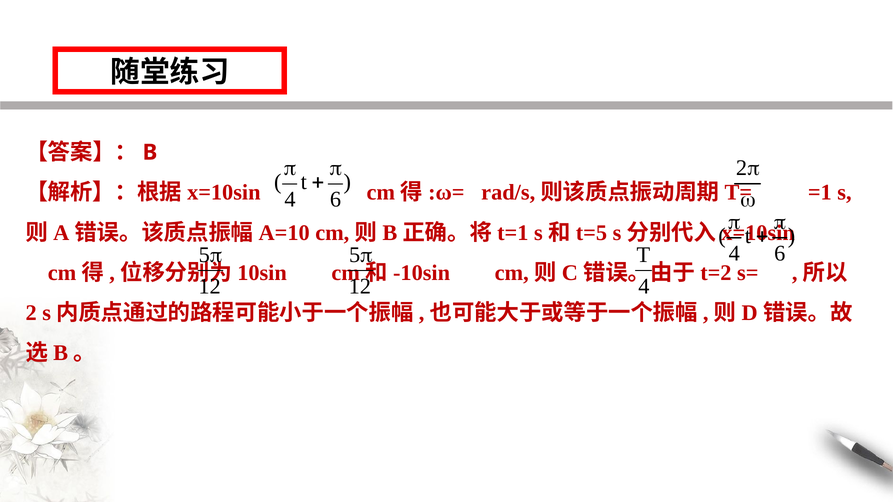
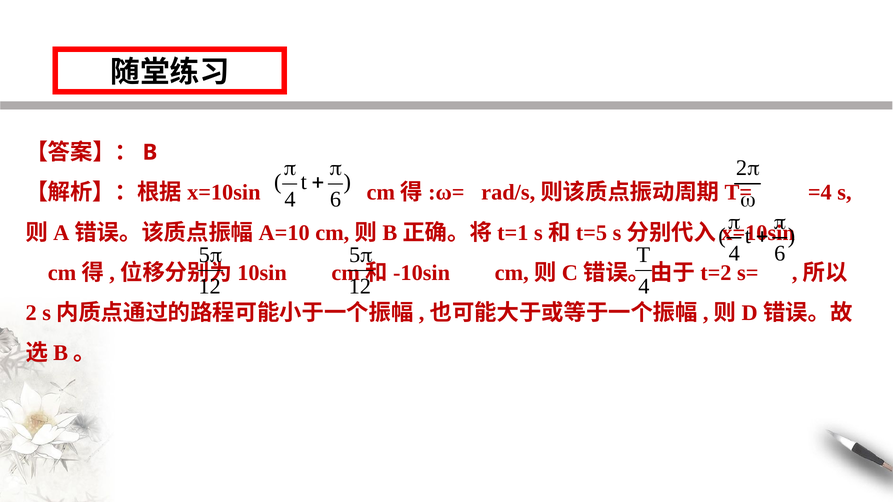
=1: =1 -> =4
